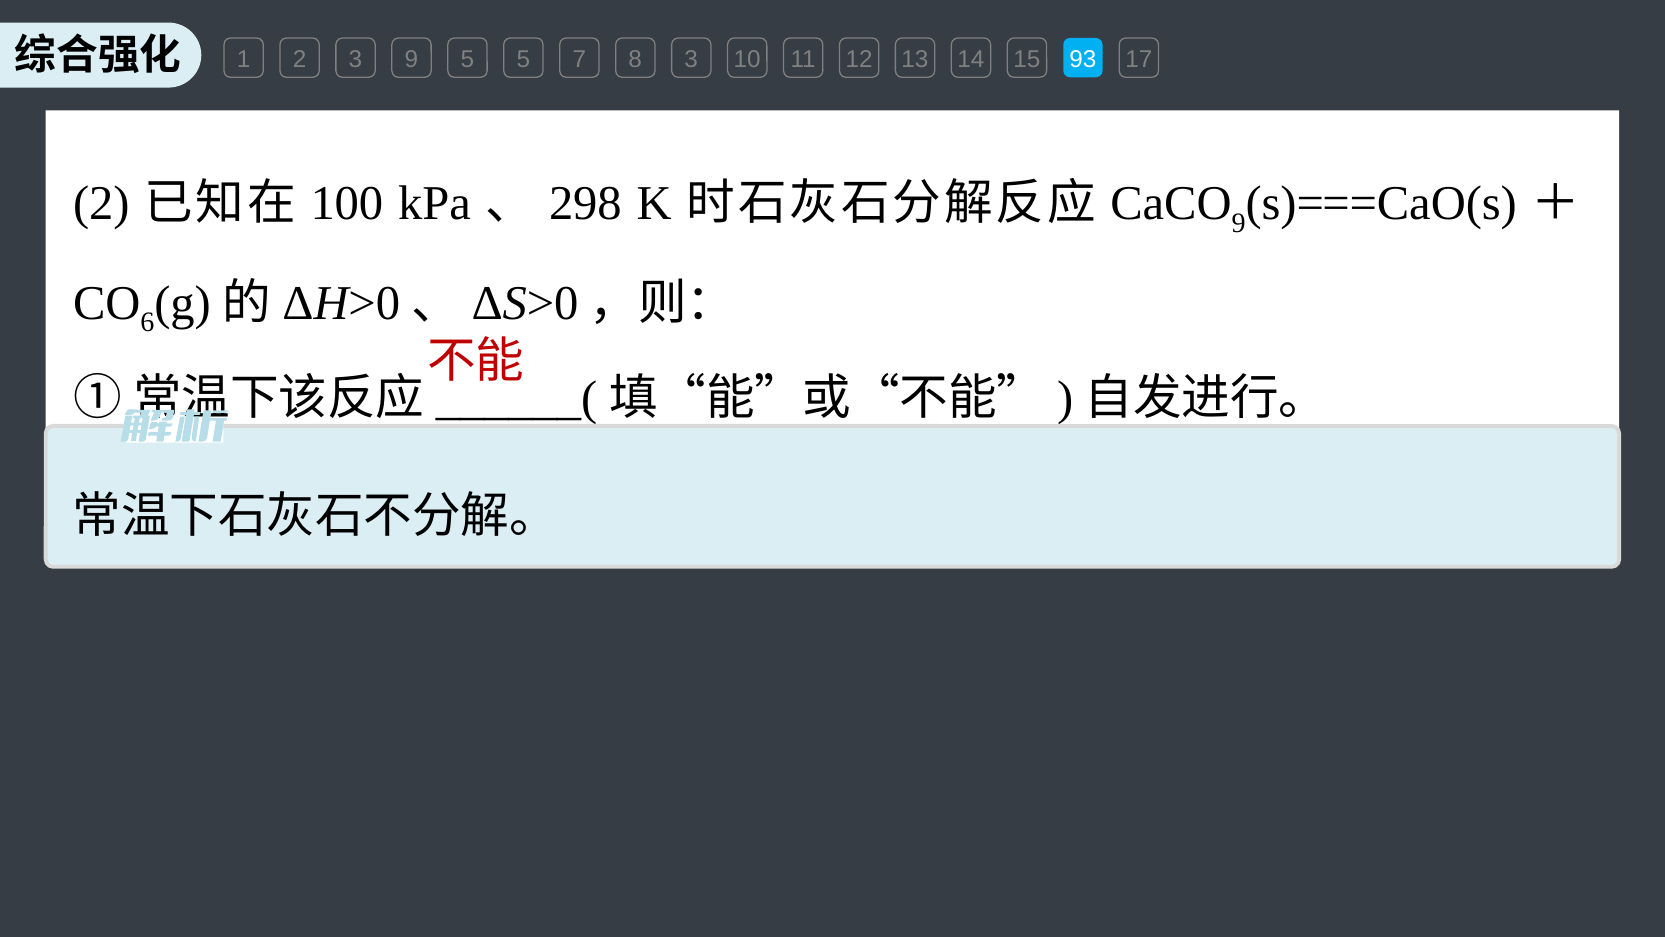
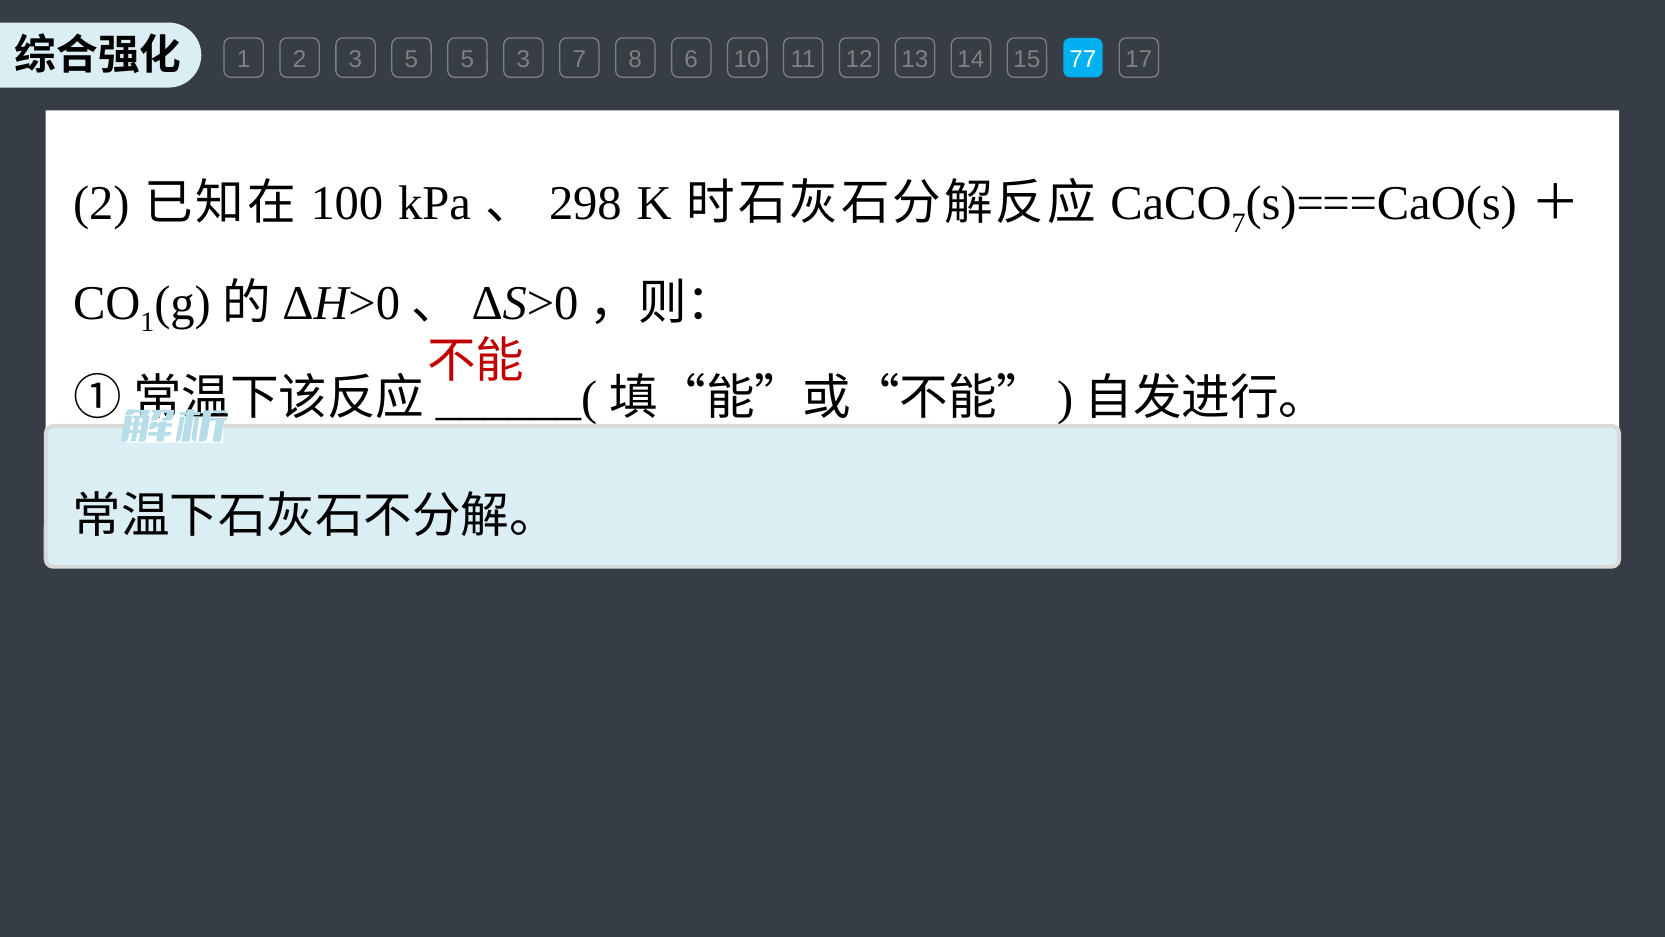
3 9: 9 -> 5
5 5: 5 -> 3
8 3: 3 -> 6
93: 93 -> 77
9 at (1239, 223): 9 -> 7
6 at (147, 322): 6 -> 1
